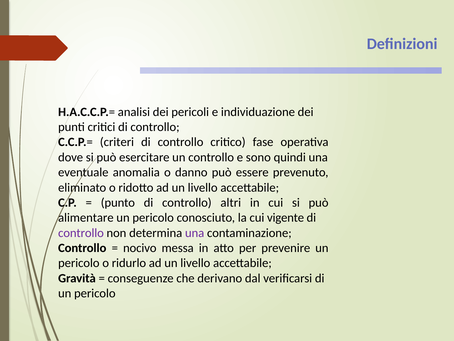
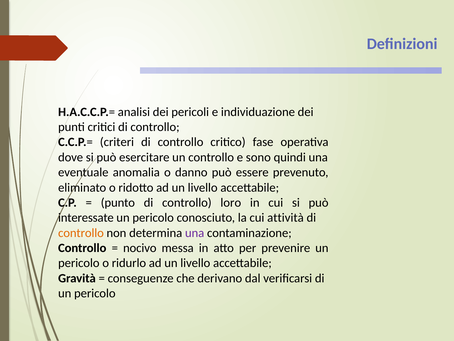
altri: altri -> loro
alimentare: alimentare -> interessate
vigente: vigente -> attività
controllo at (81, 232) colour: purple -> orange
